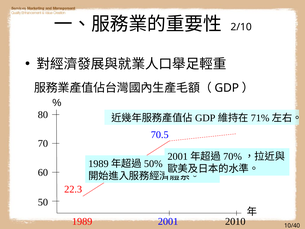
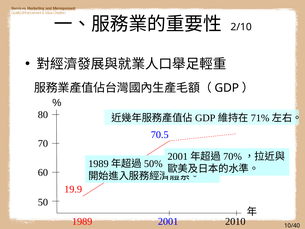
22.3: 22.3 -> 19.9
